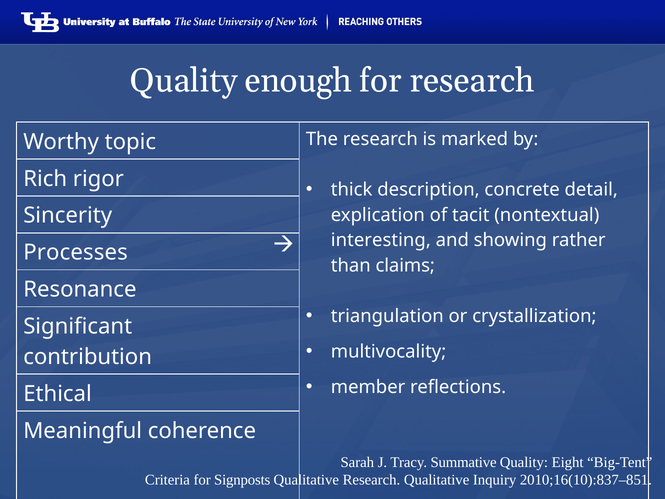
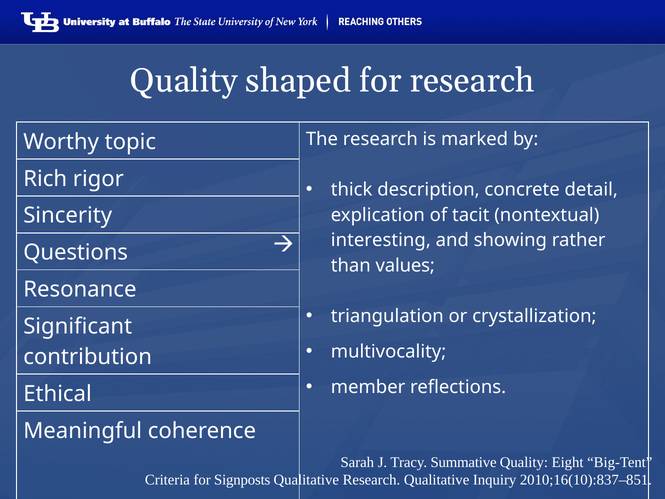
enough: enough -> shaped
Processes: Processes -> Questions
claims: claims -> values
